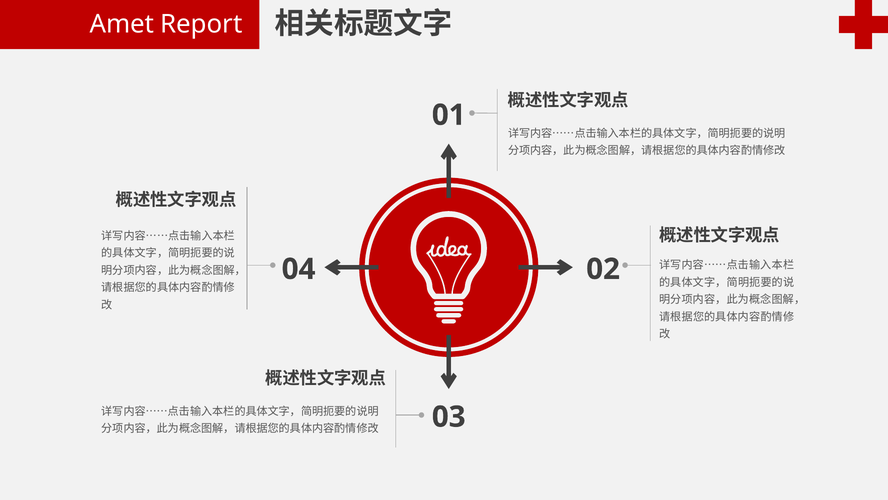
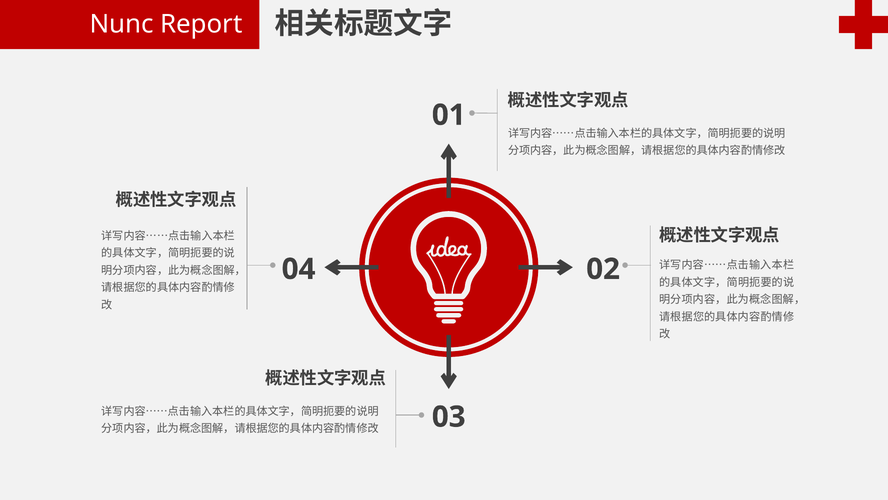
Amet: Amet -> Nunc
